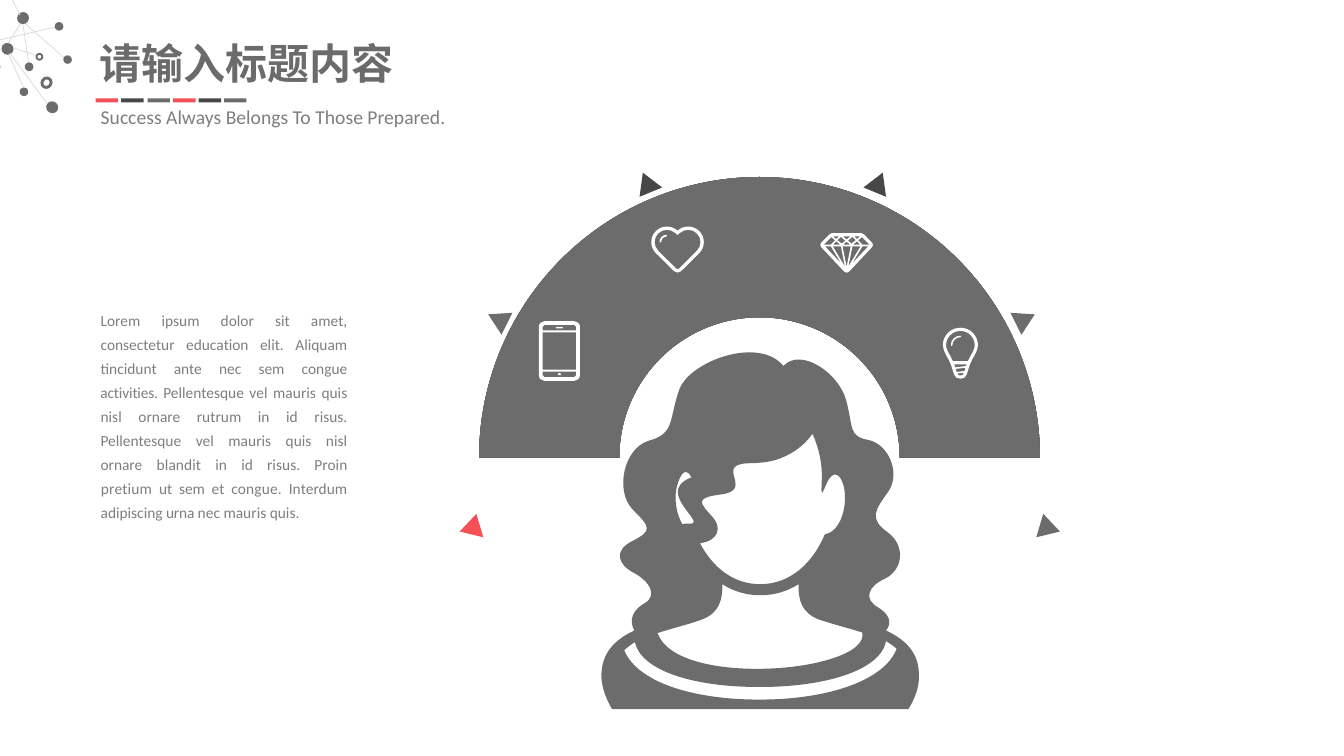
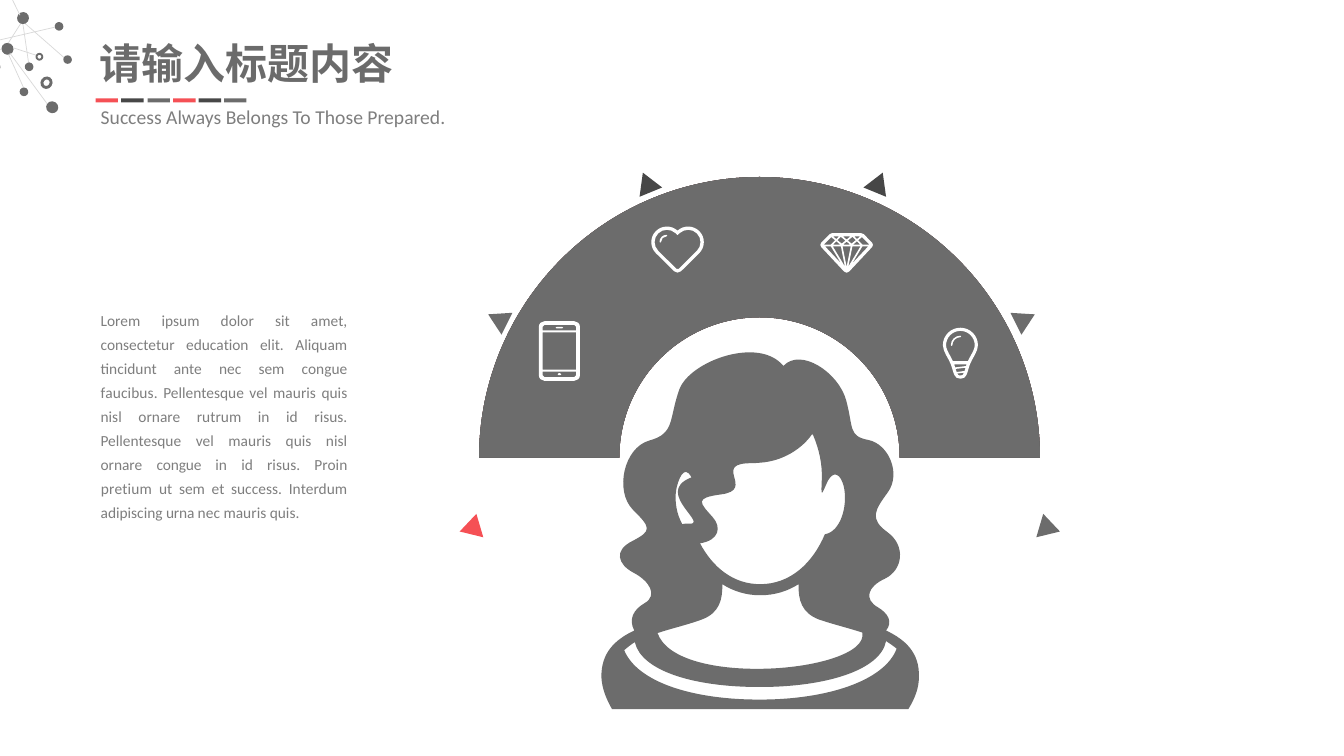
activities: activities -> faucibus
ornare blandit: blandit -> congue
et congue: congue -> success
